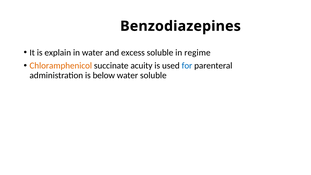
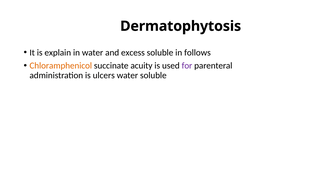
Benzodiazepines: Benzodiazepines -> Dermatophytosis
regime: regime -> follows
for colour: blue -> purple
below: below -> ulcers
